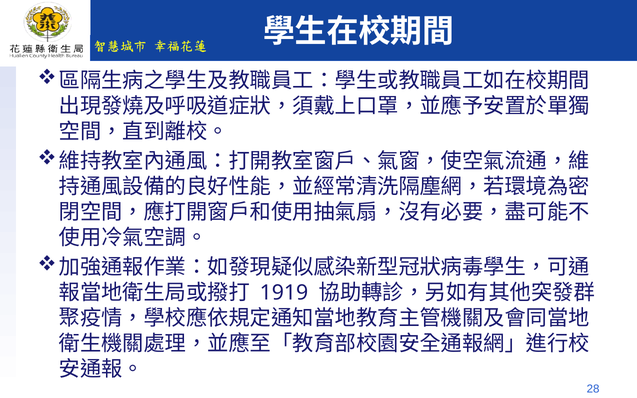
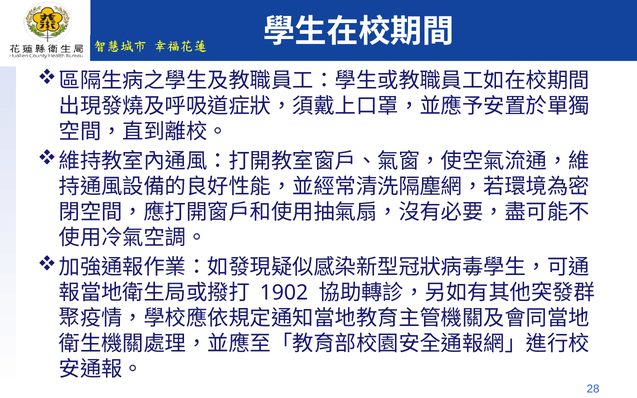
1919: 1919 -> 1902
